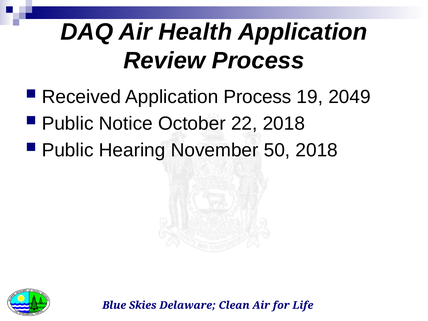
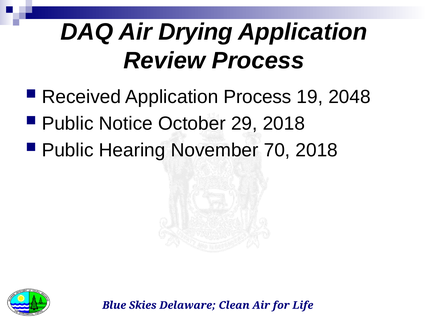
Health: Health -> Drying
2049: 2049 -> 2048
22: 22 -> 29
50: 50 -> 70
